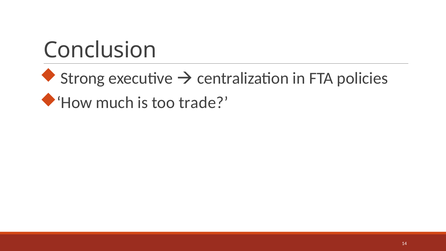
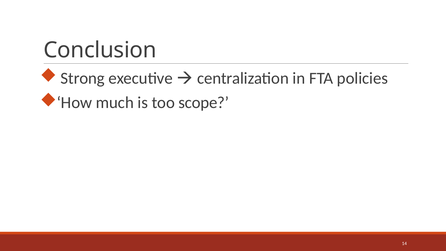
trade: trade -> scope
